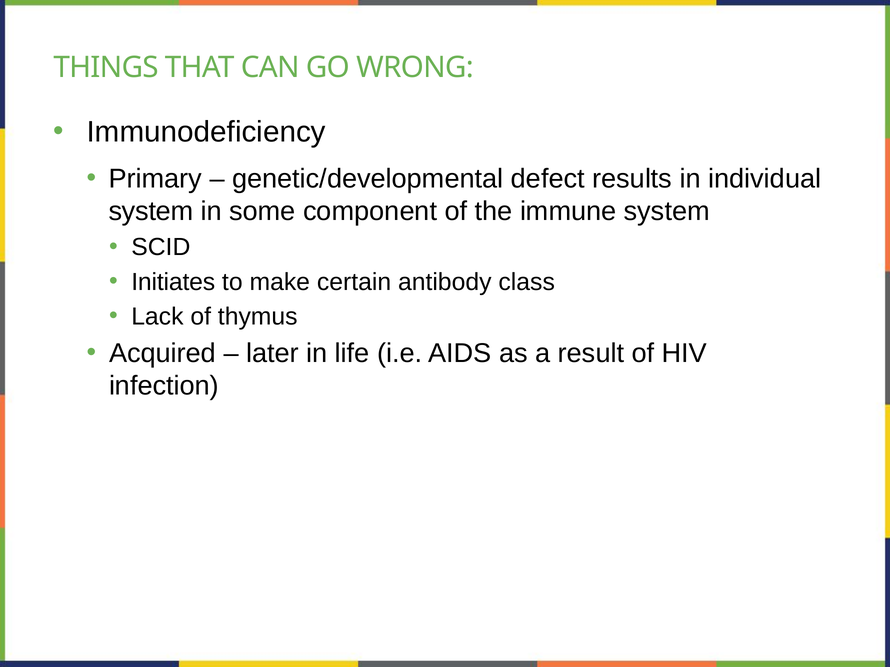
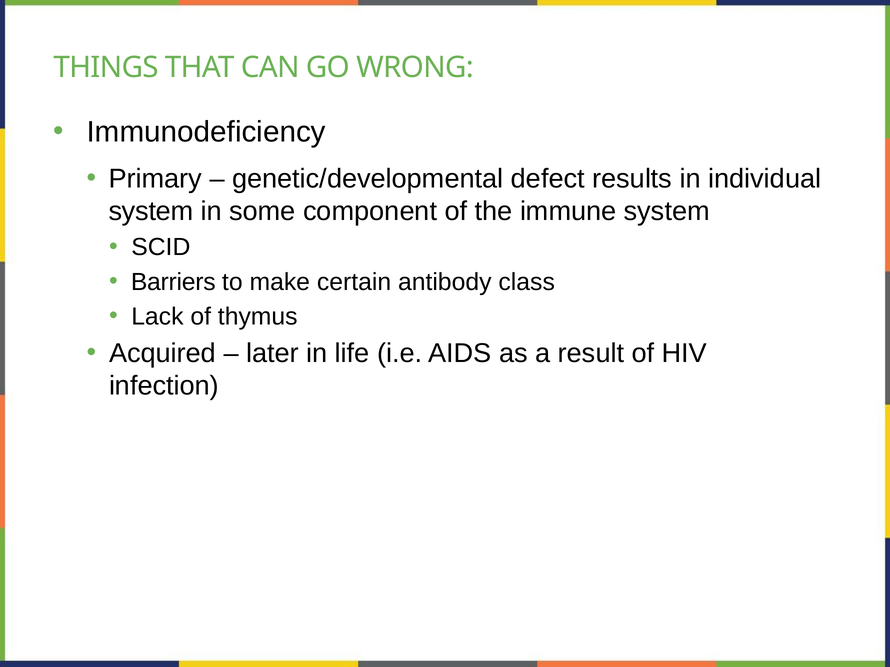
Initiates: Initiates -> Barriers
